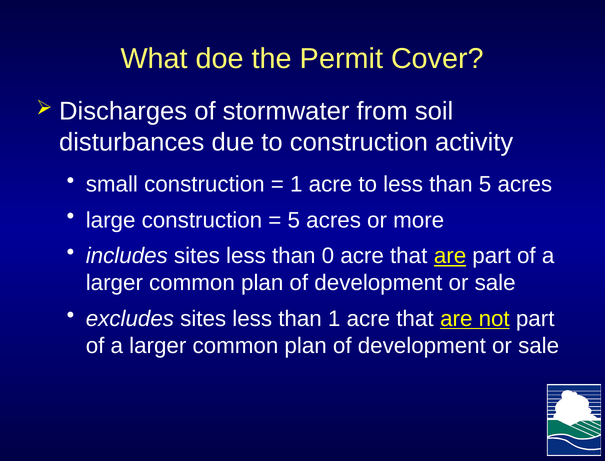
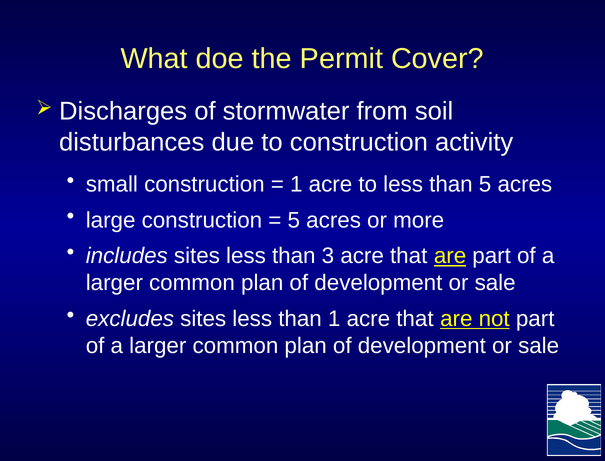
0: 0 -> 3
